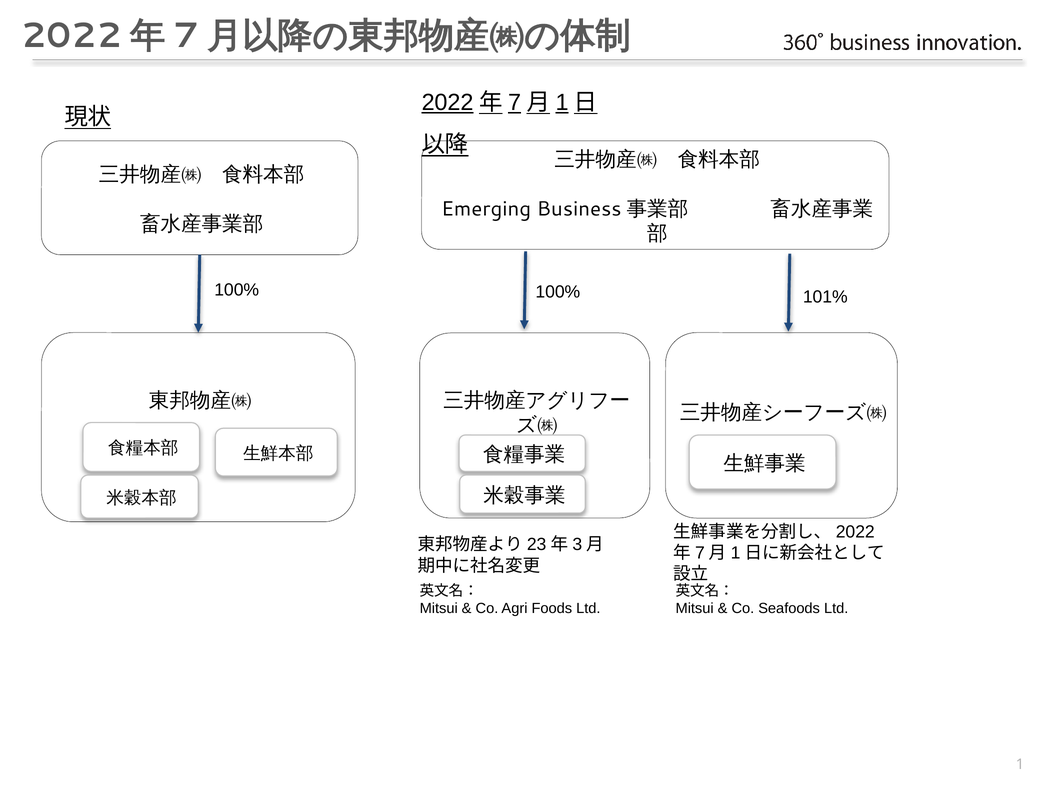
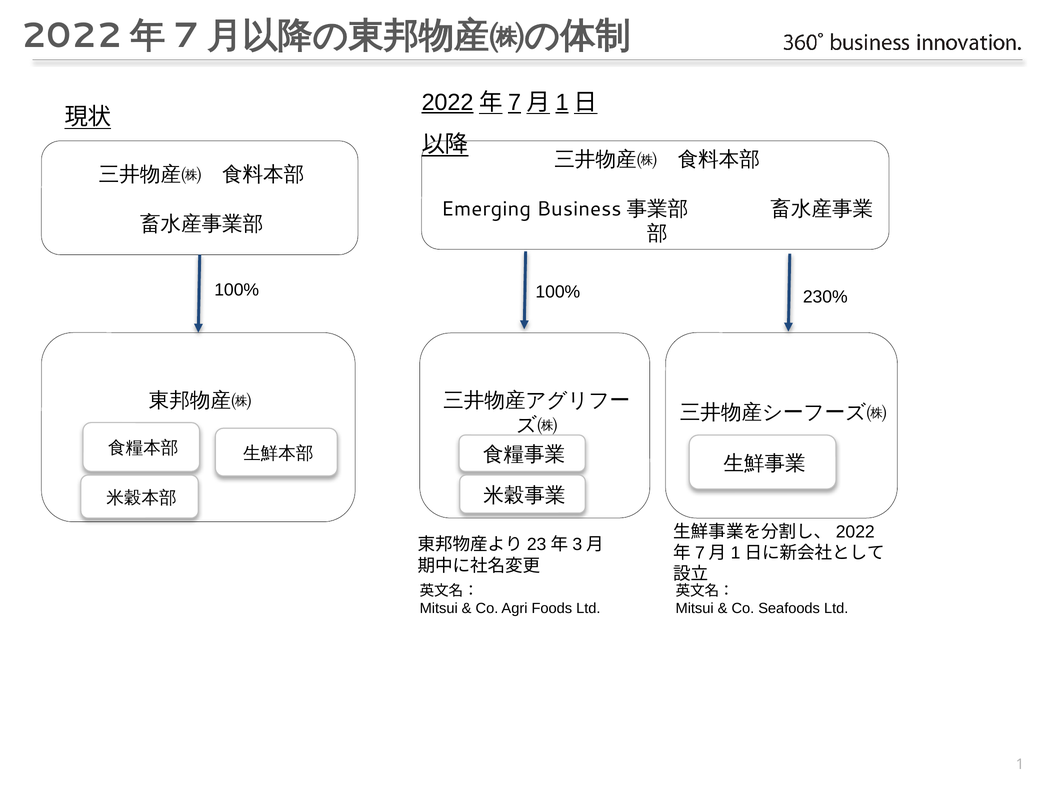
101%: 101% -> 230%
